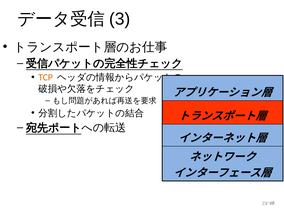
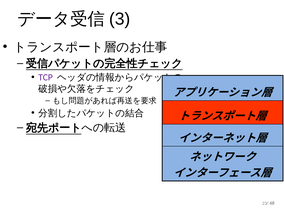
TCP colour: orange -> purple
